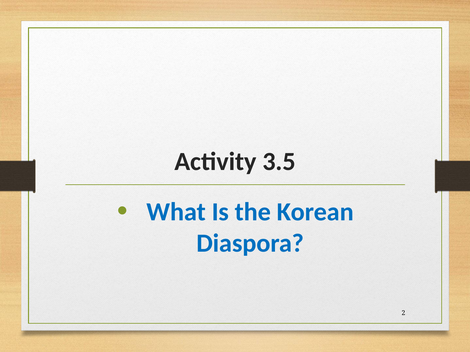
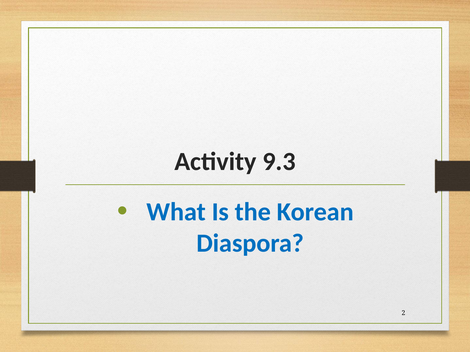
3.5: 3.5 -> 9.3
